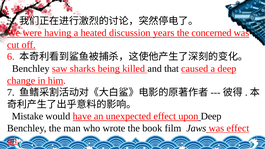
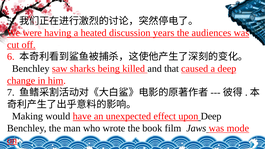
concerned: concerned -> audiences
Mistake: Mistake -> Making
was effect: effect -> mode
